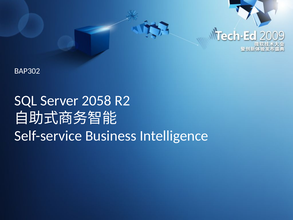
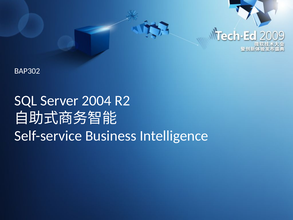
2058: 2058 -> 2004
